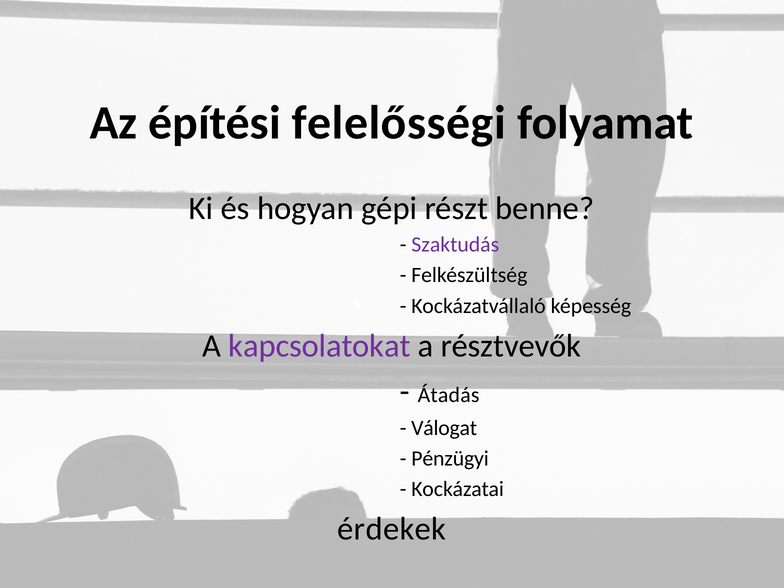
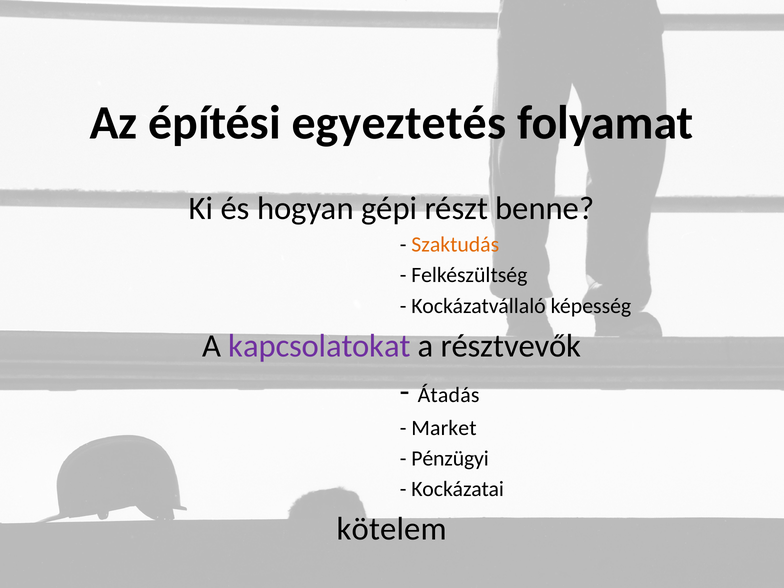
felelősségi: felelősségi -> egyeztetés
Szaktudás colour: purple -> orange
Válogat: Válogat -> Market
érdekek: érdekek -> kötelem
